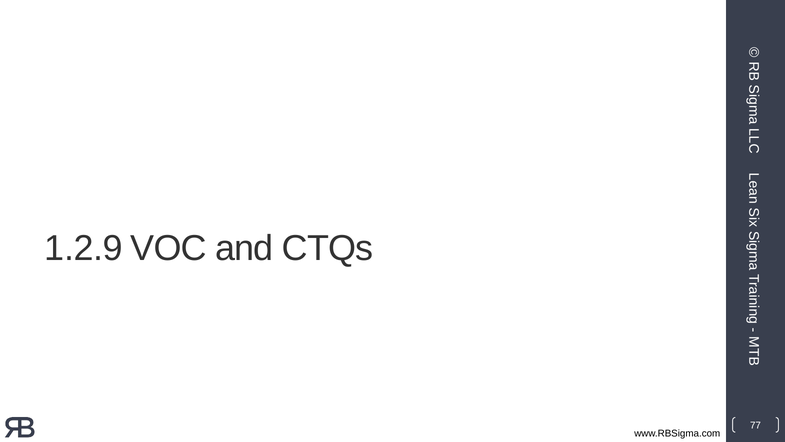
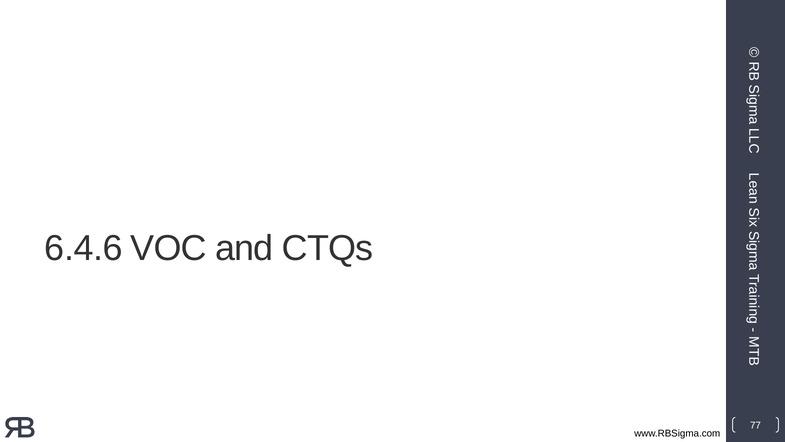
1.2.9: 1.2.9 -> 6.4.6
